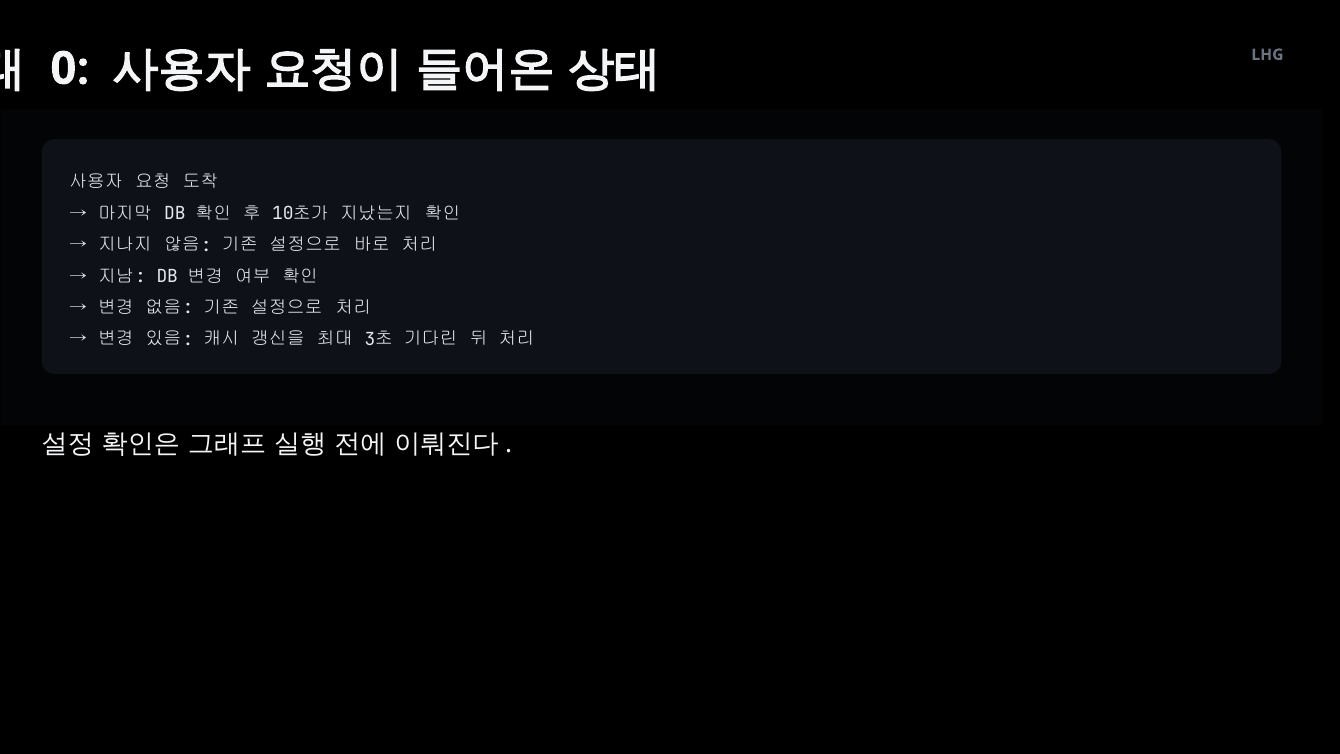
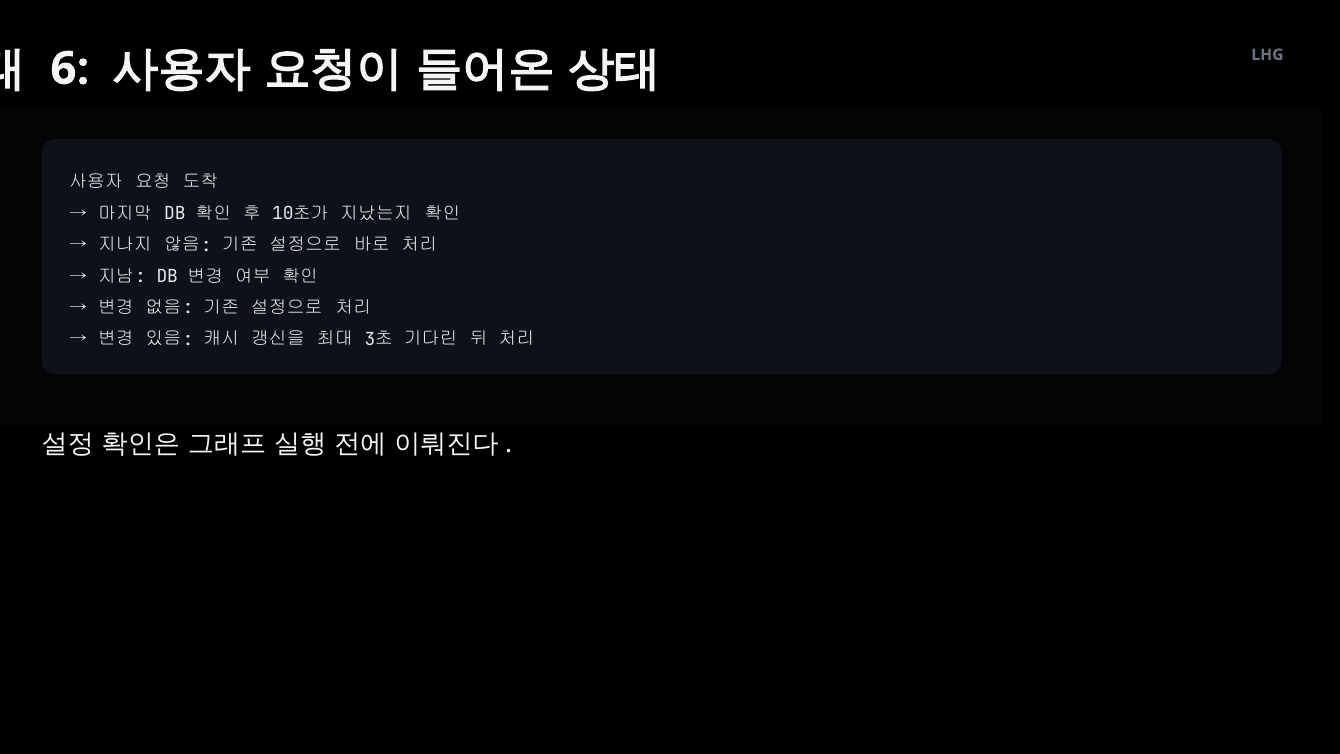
0: 0 -> 6
